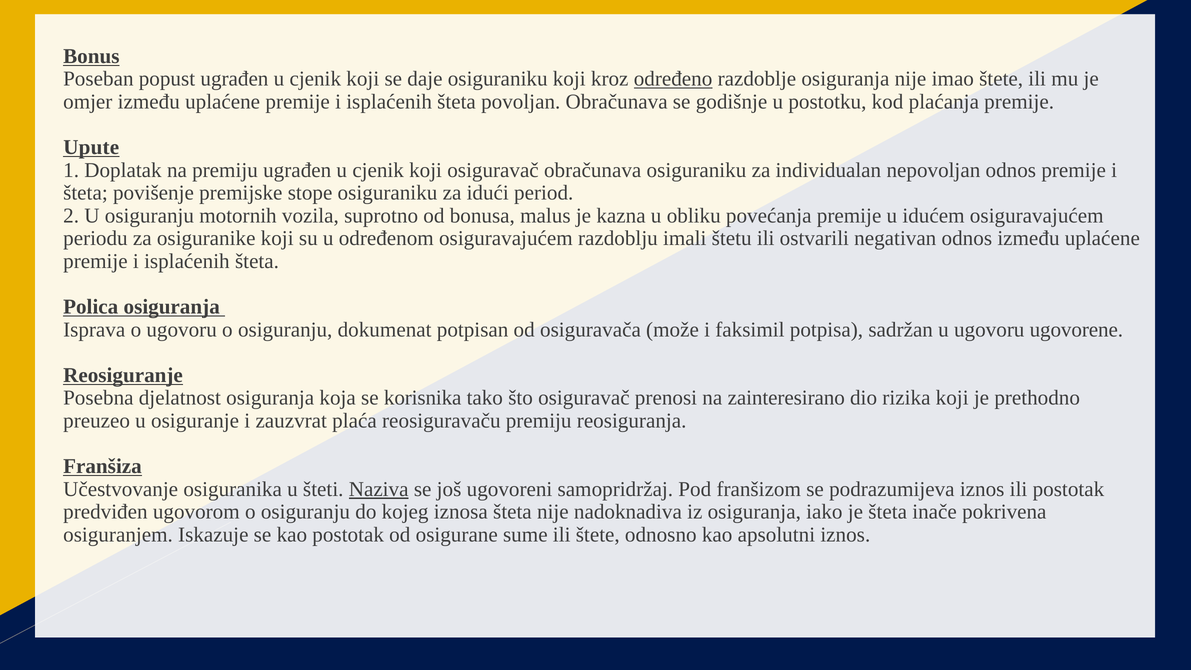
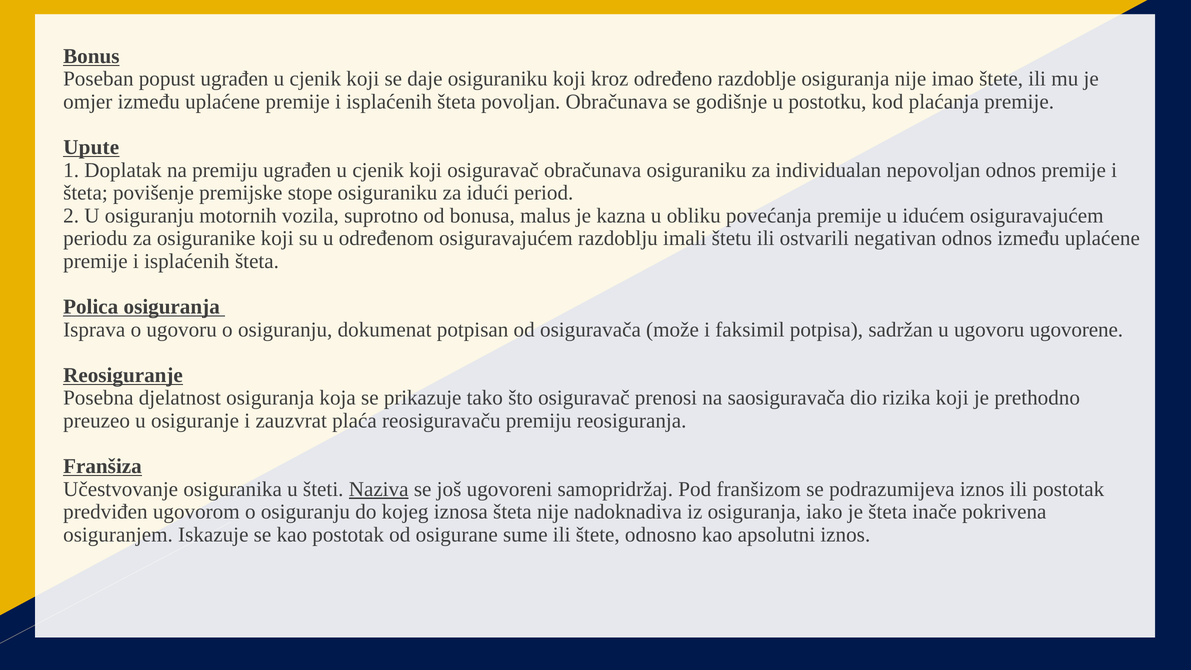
određeno underline: present -> none
korisnika: korisnika -> prikazuje
zainteresirano: zainteresirano -> saosiguravača
